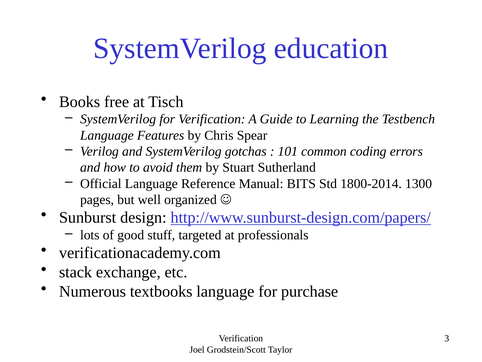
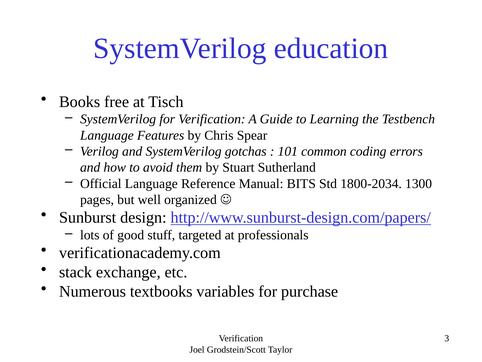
1800-2014: 1800-2014 -> 1800-2034
textbooks language: language -> variables
